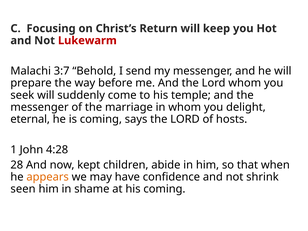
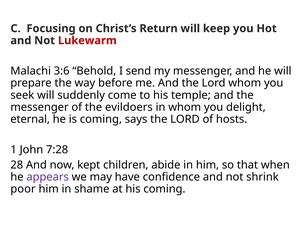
3:7: 3:7 -> 3:6
marriage: marriage -> evildoers
4:28: 4:28 -> 7:28
appears colour: orange -> purple
seen: seen -> poor
